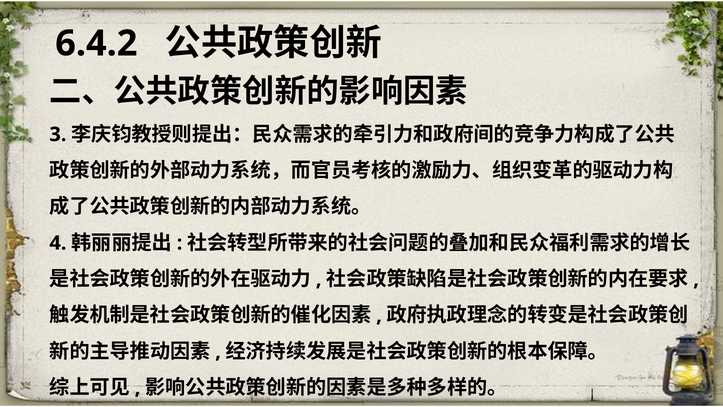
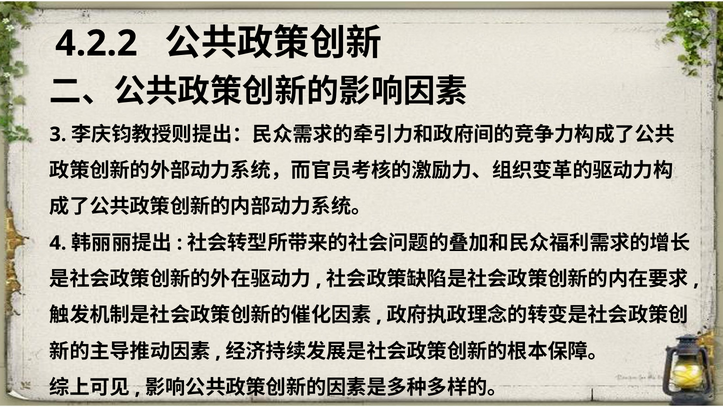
6.4.2: 6.4.2 -> 4.2.2
